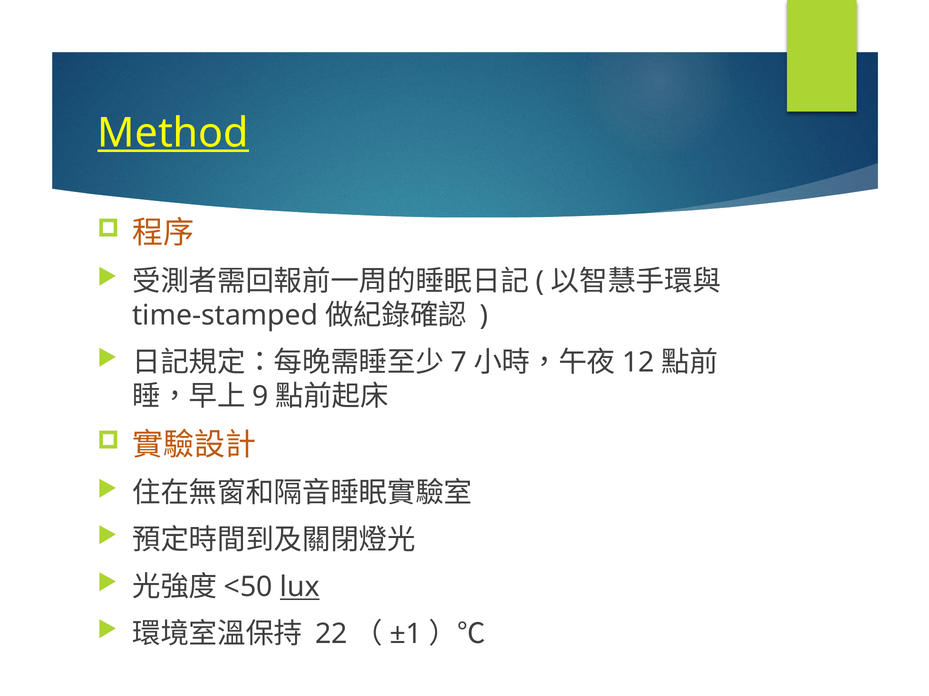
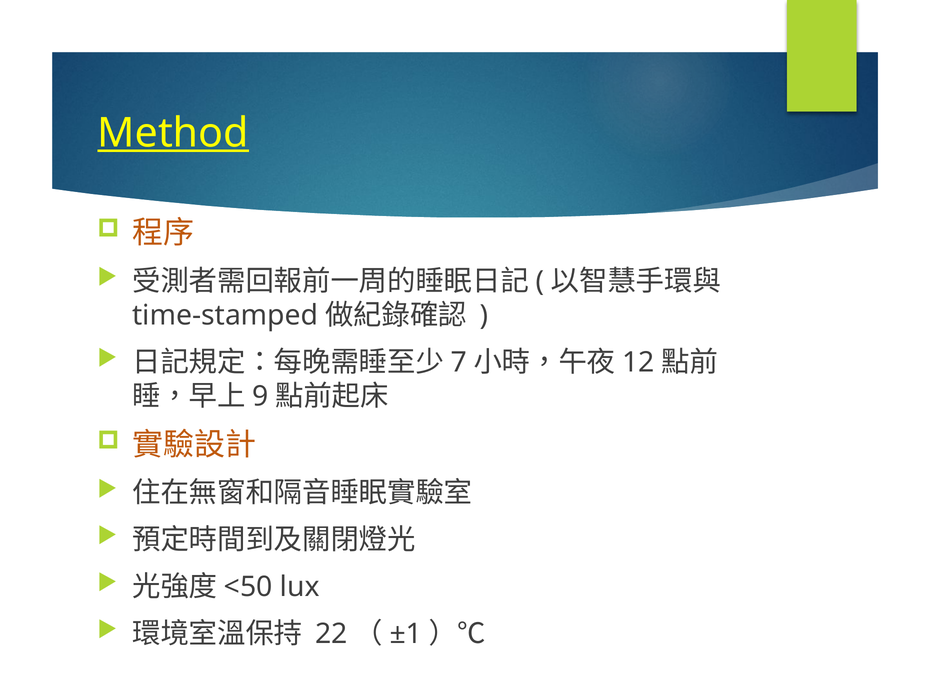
lux underline: present -> none
